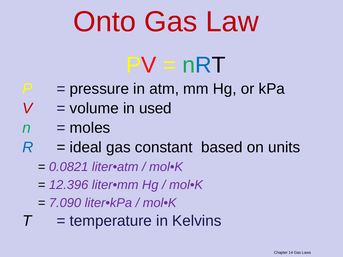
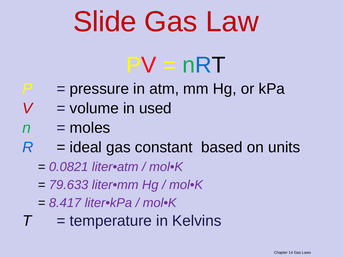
Onto: Onto -> Slide
12.396: 12.396 -> 79.633
7.090: 7.090 -> 8.417
